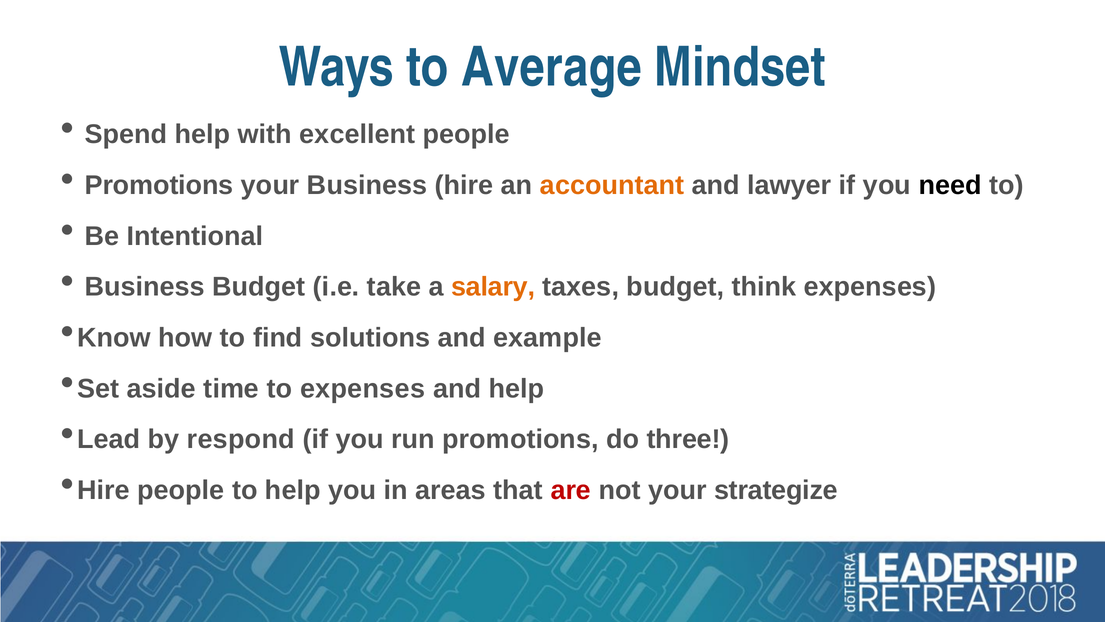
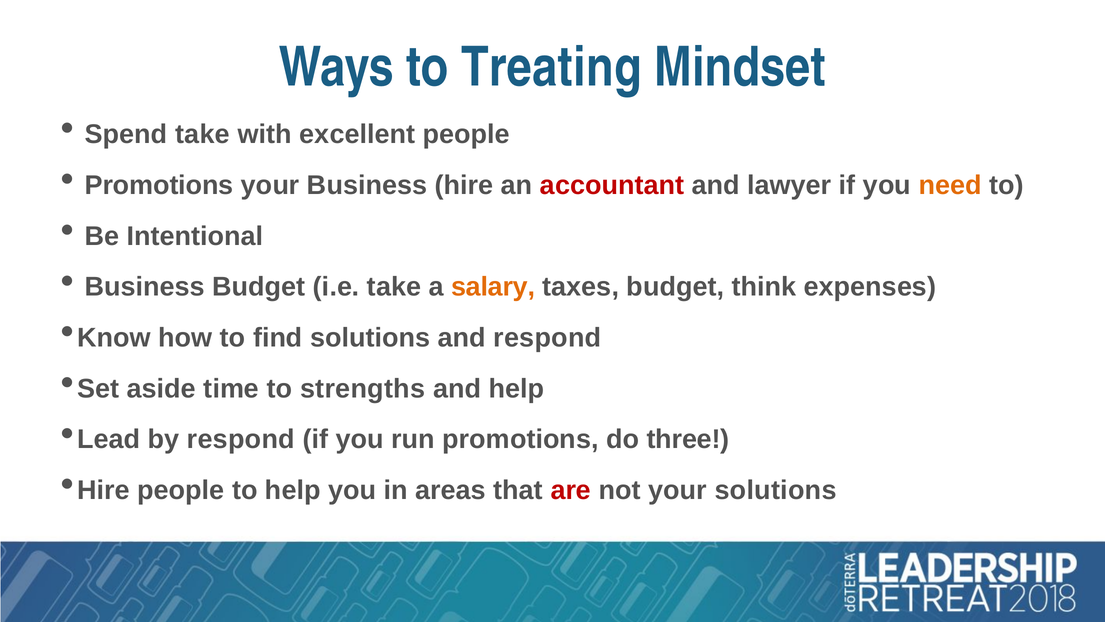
Average: Average -> Treating
Spend help: help -> take
accountant colour: orange -> red
need colour: black -> orange
and example: example -> respond
to expenses: expenses -> strengths
your strategize: strategize -> solutions
